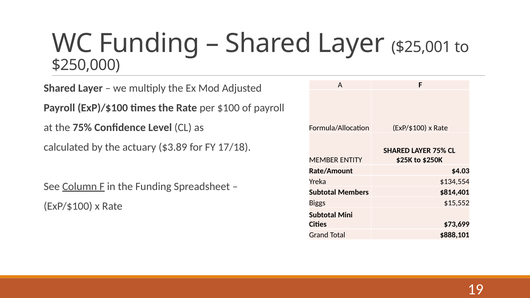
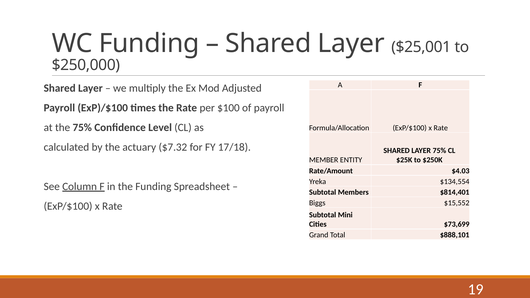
$3.89: $3.89 -> $7.32
